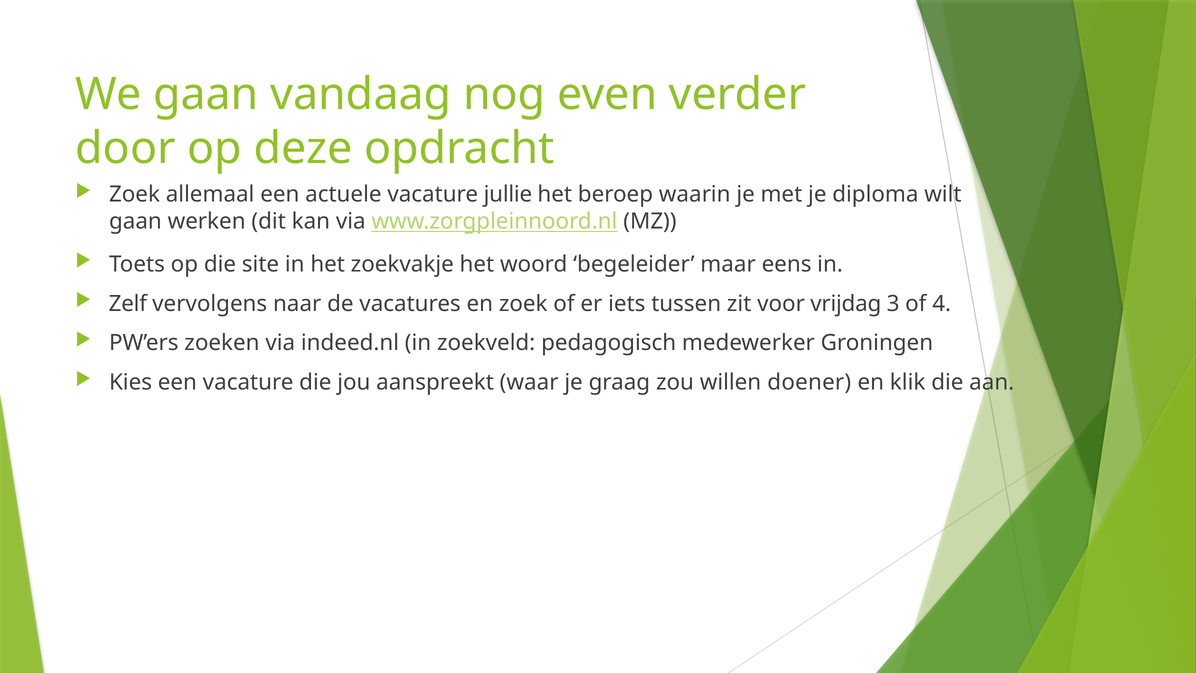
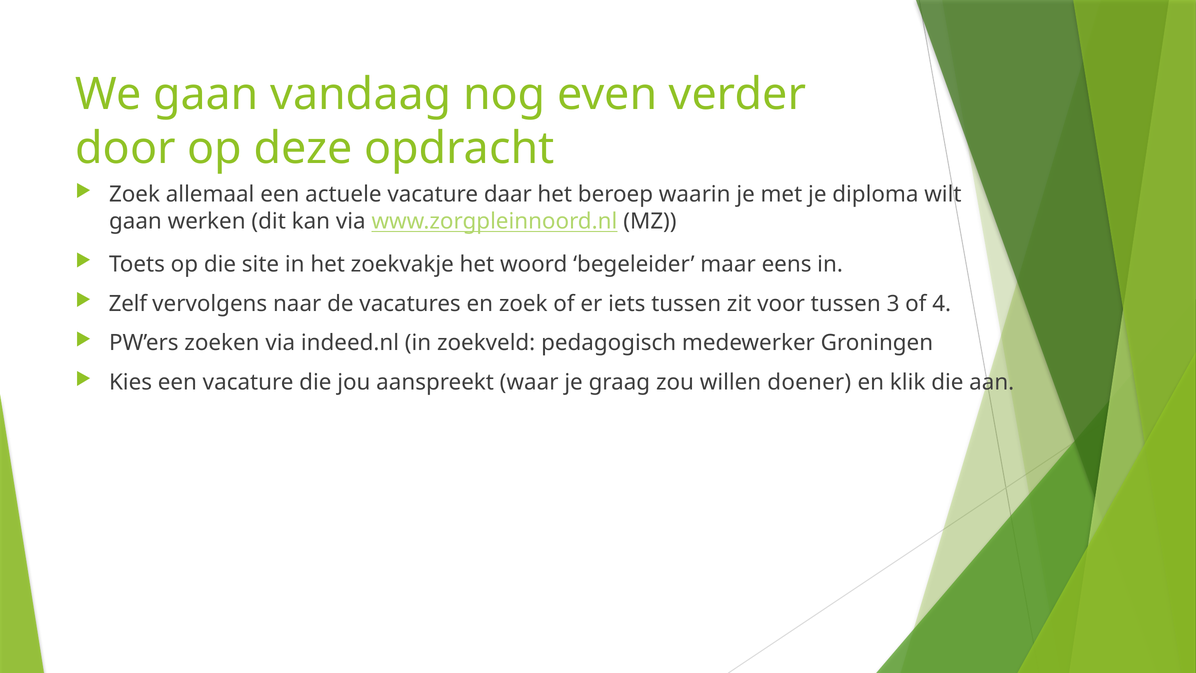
jullie: jullie -> daar
voor vrijdag: vrijdag -> tussen
